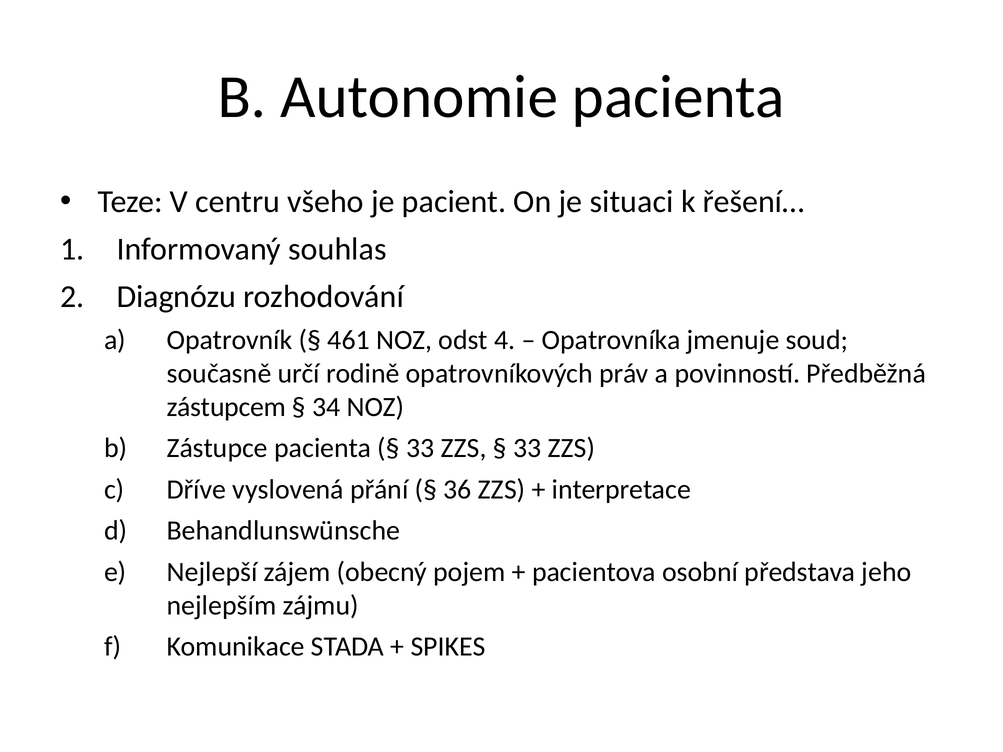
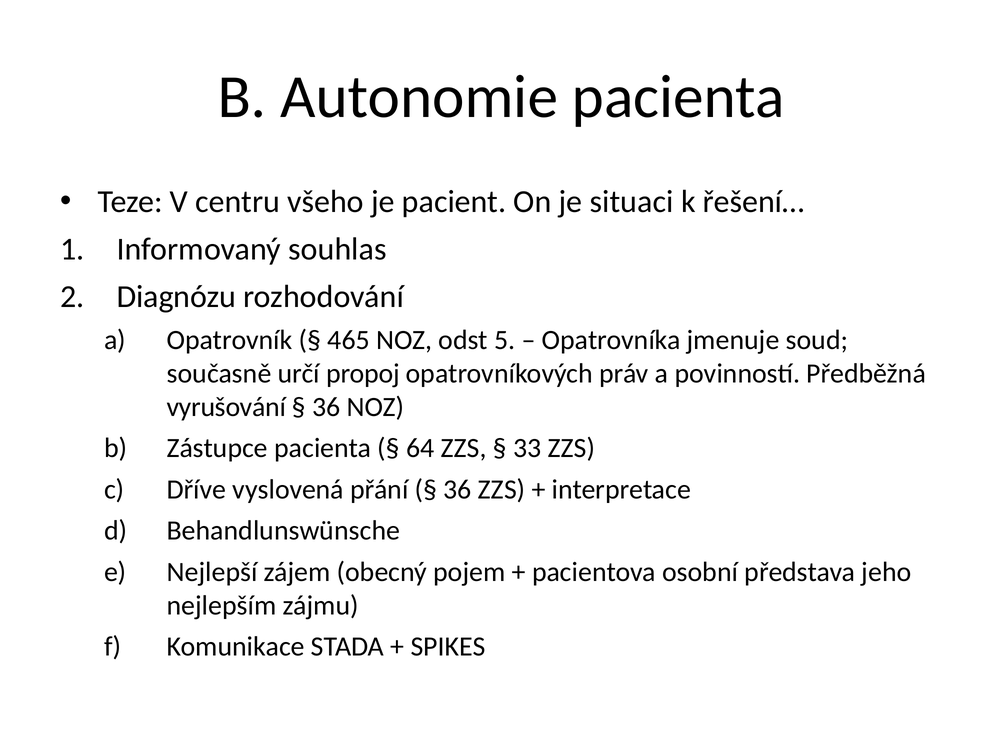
461: 461 -> 465
4: 4 -> 5
rodině: rodině -> propoj
zástupcem: zástupcem -> vyrušování
34 at (326, 407): 34 -> 36
33 at (420, 448): 33 -> 64
